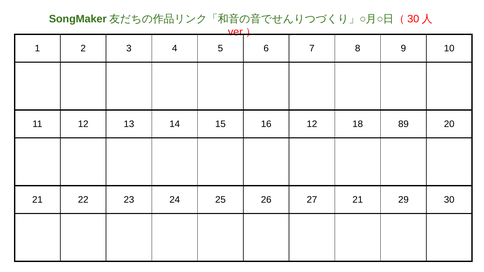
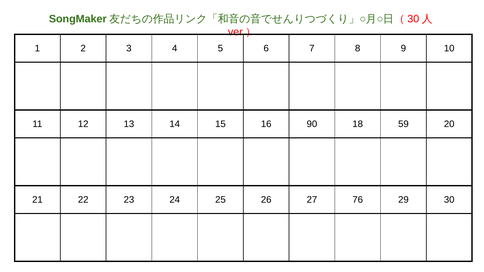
16 12: 12 -> 90
89: 89 -> 59
27 21: 21 -> 76
